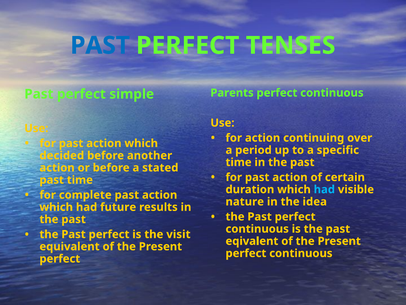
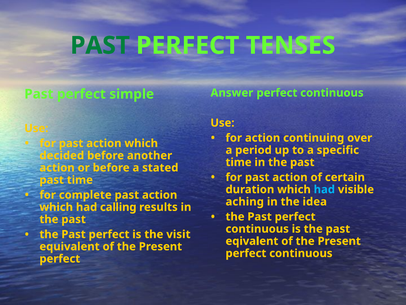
PAST at (100, 45) colour: blue -> green
Parents: Parents -> Answer
nature: nature -> aching
future: future -> calling
